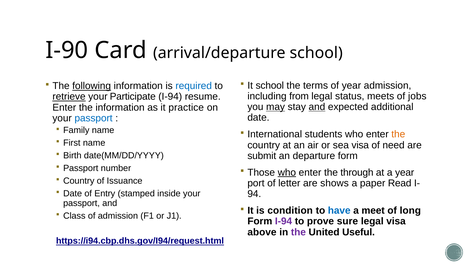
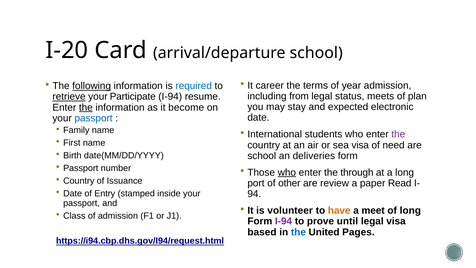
I-90: I-90 -> I-20
It school: school -> career
jobs: jobs -> plan
may underline: present -> none
and at (317, 107) underline: present -> none
additional: additional -> electronic
the at (86, 107) underline: none -> present
practice: practice -> become
the at (398, 134) colour: orange -> purple
submit at (262, 156): submit -> school
departure: departure -> deliveries
a year: year -> long
letter: letter -> other
shows: shows -> review
condition: condition -> volunteer
have colour: blue -> orange
sure: sure -> until
above: above -> based
the at (298, 232) colour: purple -> blue
Useful: Useful -> Pages
